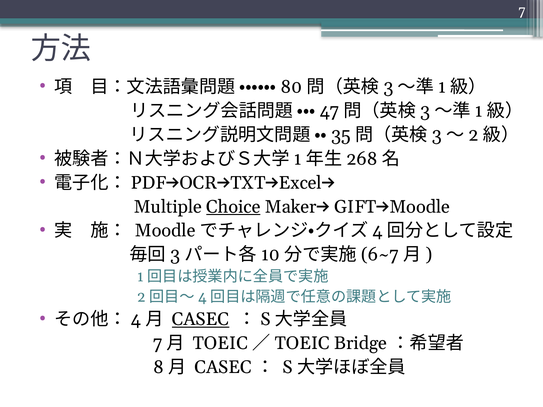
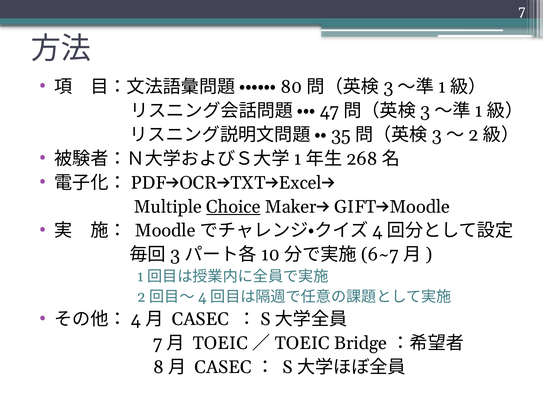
CASEC at (201, 320) underline: present -> none
